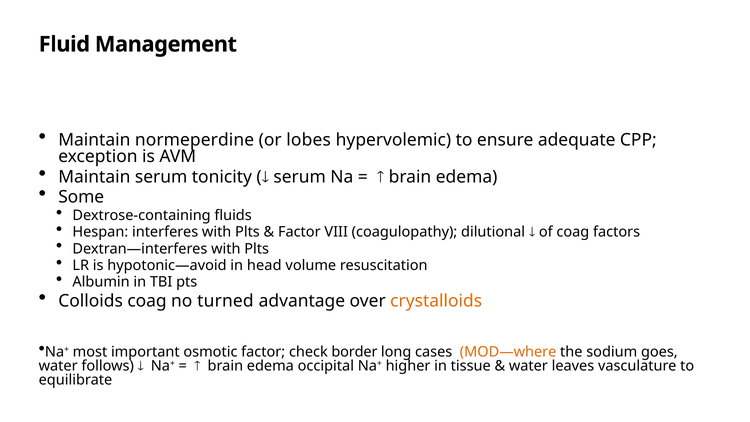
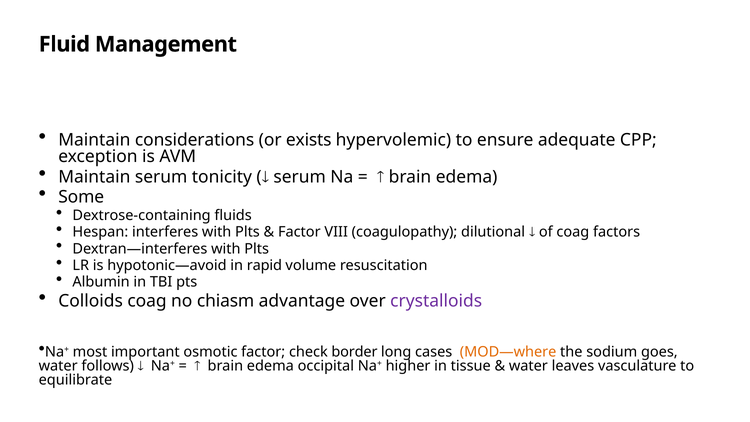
normeperdine: normeperdine -> considerations
lobes: lobes -> exists
head: head -> rapid
turned: turned -> chiasm
crystalloids colour: orange -> purple
